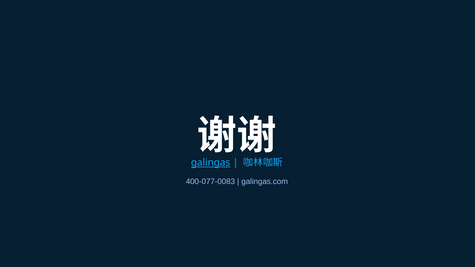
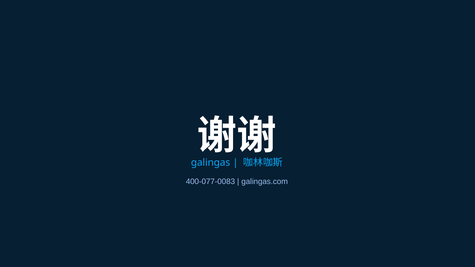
galingas underline: present -> none
